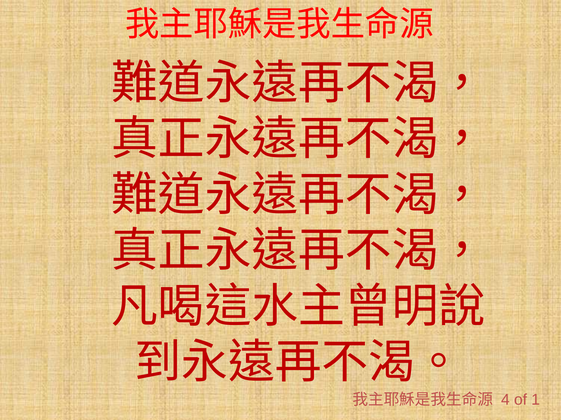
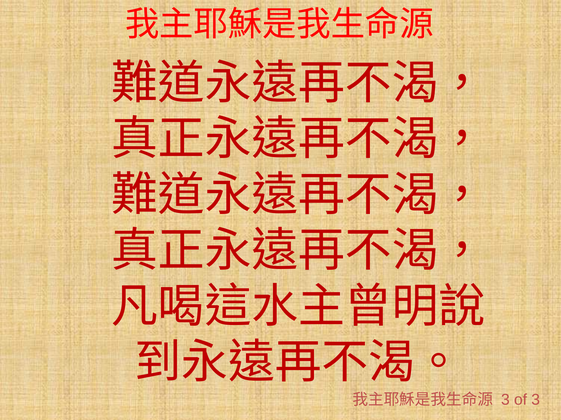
4 at (505, 400): 4 -> 3
of 1: 1 -> 3
